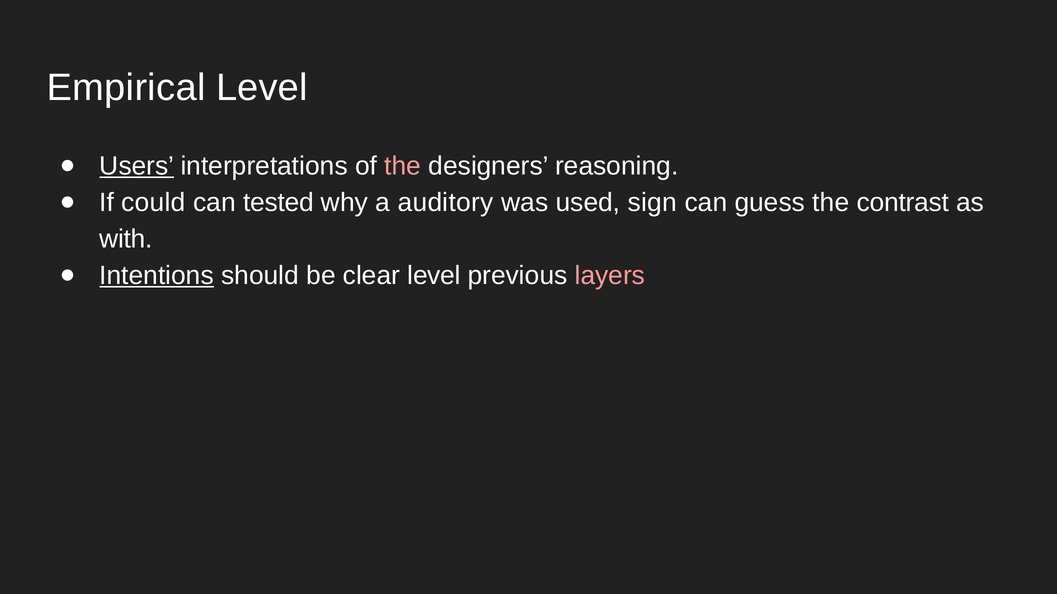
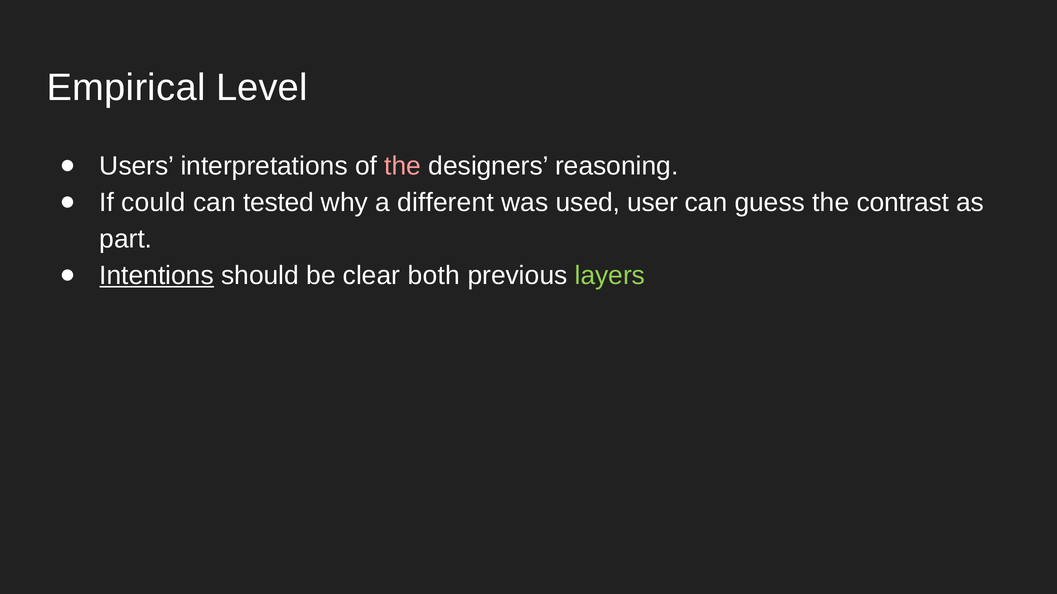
Users underline: present -> none
auditory: auditory -> different
sign: sign -> user
with: with -> part
clear level: level -> both
layers colour: pink -> light green
